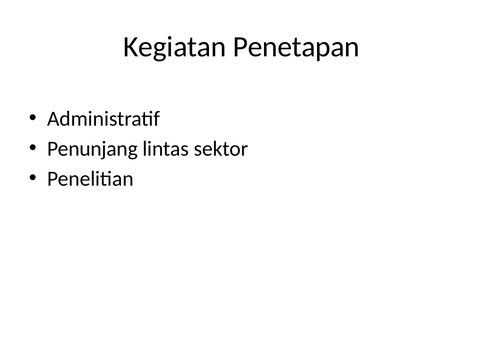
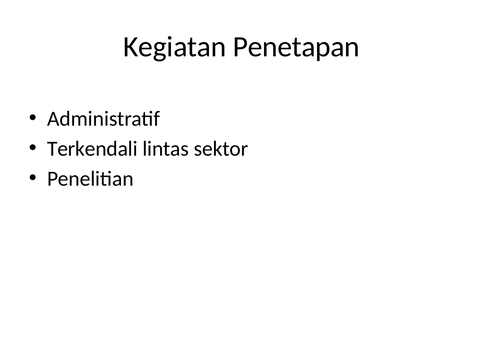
Penunjang: Penunjang -> Terkendali
